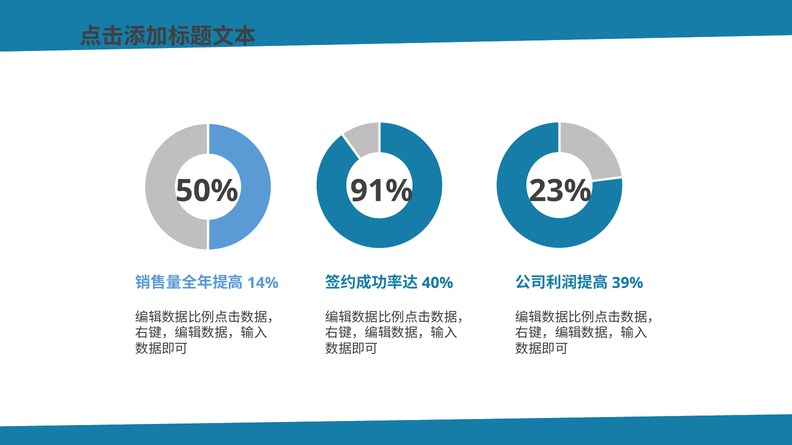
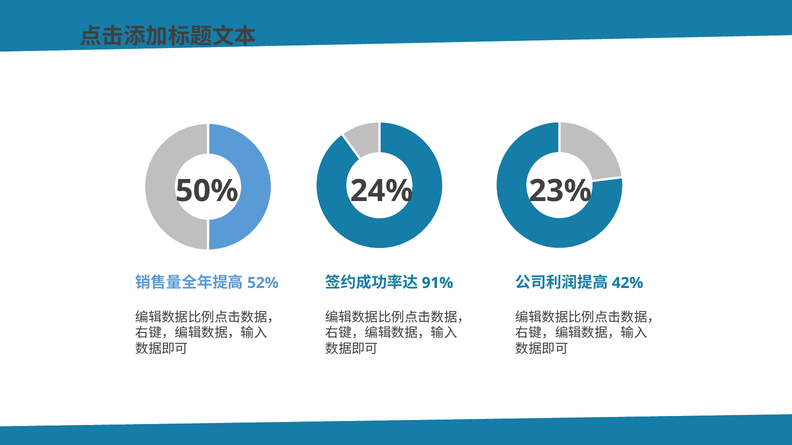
91%: 91% -> 24%
14%: 14% -> 52%
40%: 40% -> 91%
39%: 39% -> 42%
